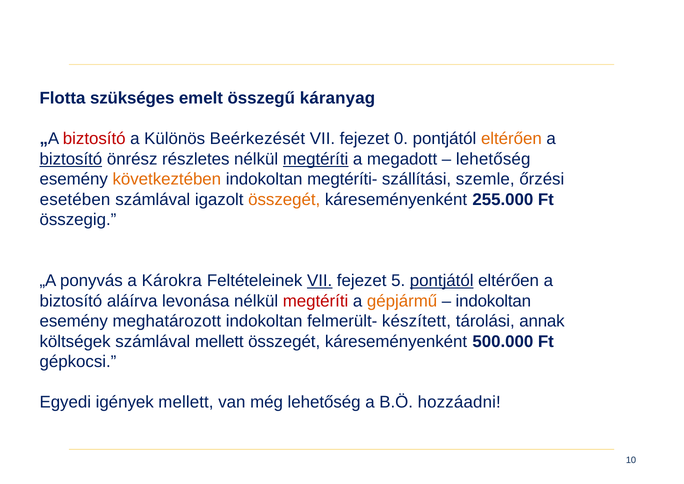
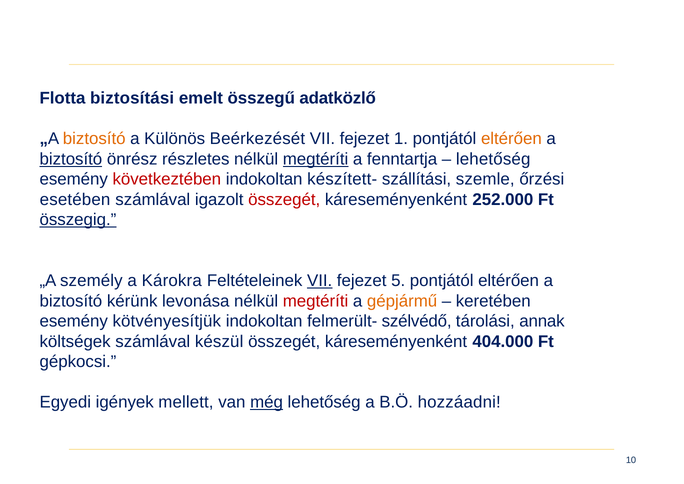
szükséges: szükséges -> biztosítási
káranyag: káranyag -> adatközlő
biztosító at (94, 139) colour: red -> orange
0: 0 -> 1
megadott: megadott -> fenntartja
következtében colour: orange -> red
megtéríti-: megtéríti- -> készített-
összegét at (284, 199) colour: orange -> red
255.000: 255.000 -> 252.000
összegig underline: none -> present
ponyvás: ponyvás -> személy
pontjától at (442, 280) underline: present -> none
aláírva: aláírva -> kérünk
indokoltan at (493, 301): indokoltan -> keretében
meghatározott: meghatározott -> kötvényesítjük
készített: készített -> szélvédő
számlával mellett: mellett -> készül
500.000: 500.000 -> 404.000
még underline: none -> present
